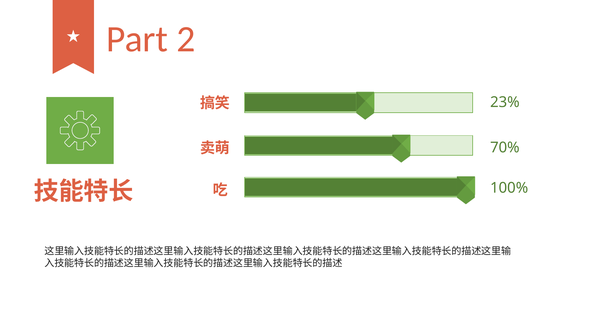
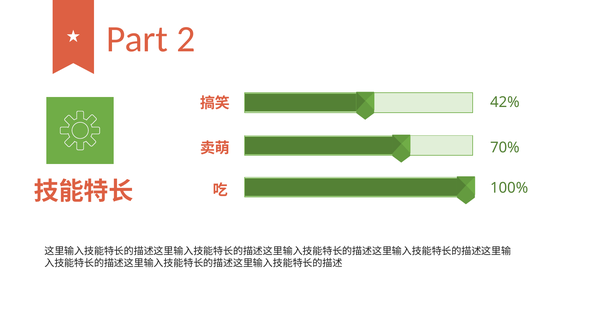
23%: 23% -> 42%
